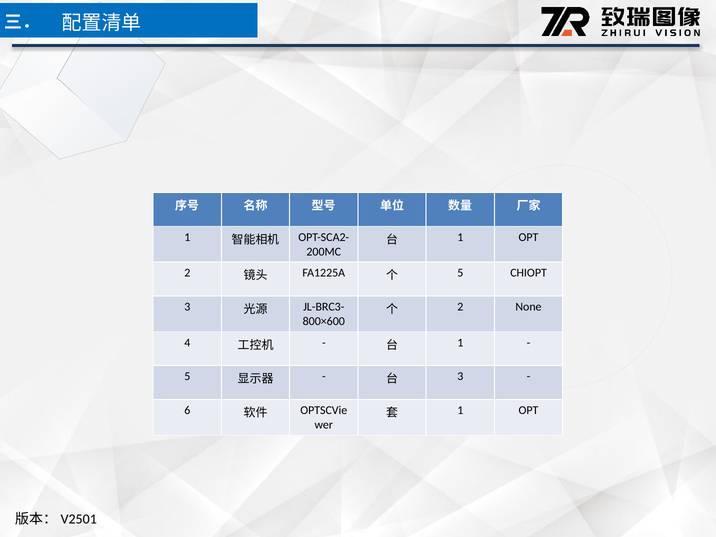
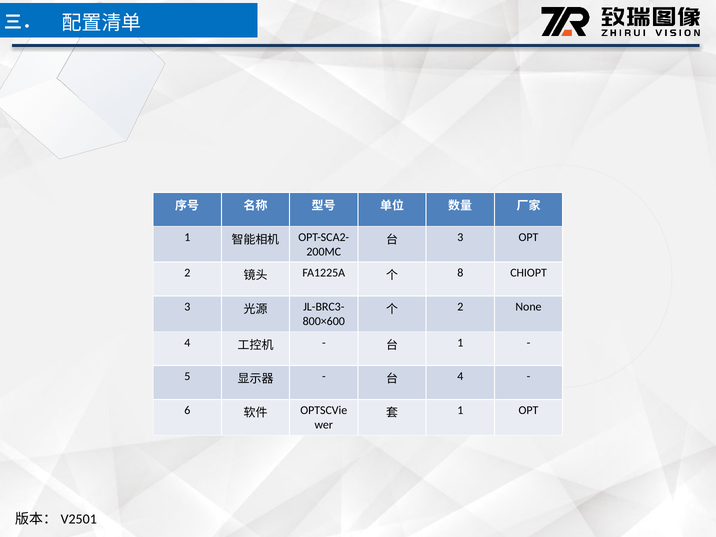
1 at (460, 237): 1 -> 3
5 at (460, 273): 5 -> 8
3 at (460, 377): 3 -> 4
